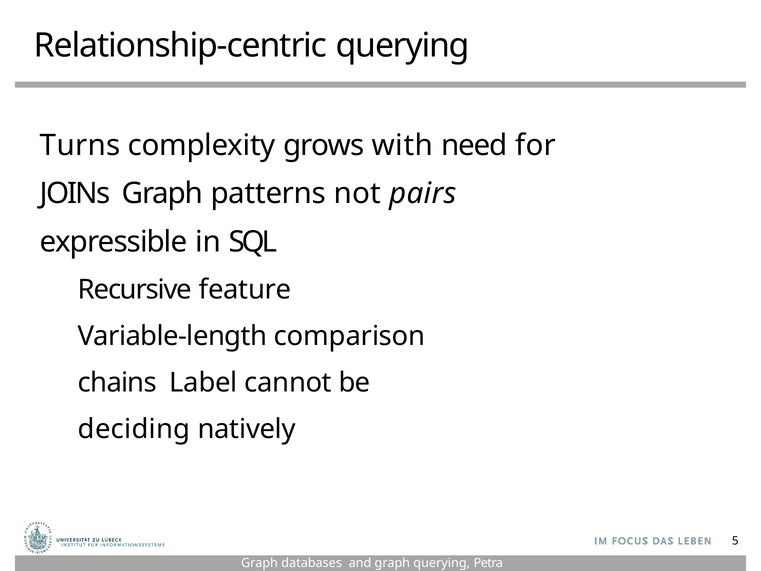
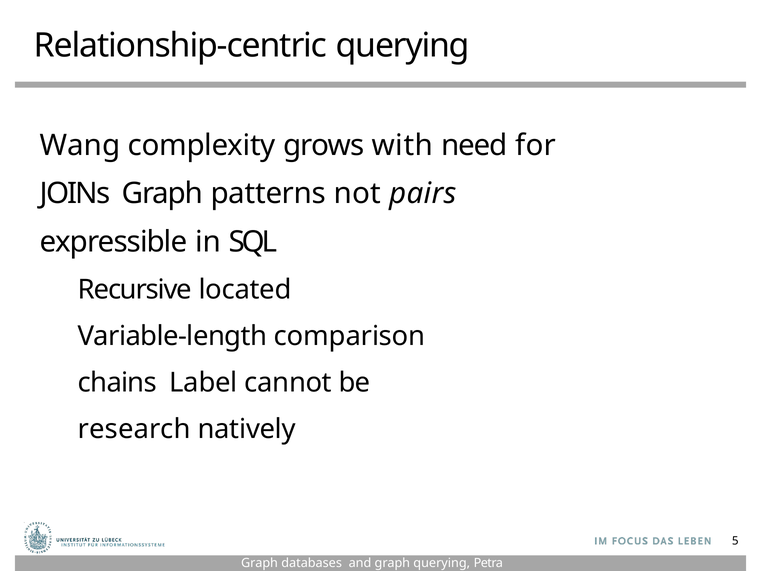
Turns: Turns -> Wang
feature: feature -> located
deciding: deciding -> research
